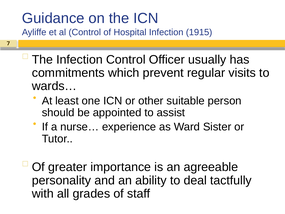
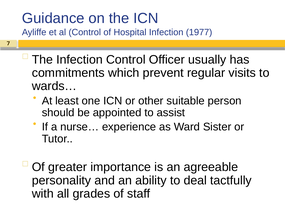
1915: 1915 -> 1977
